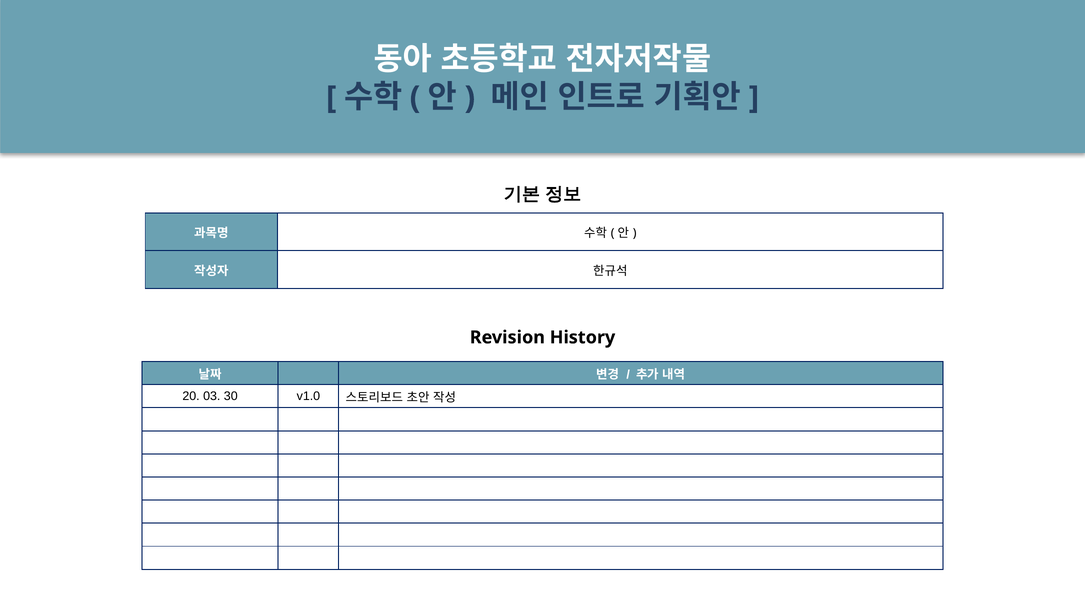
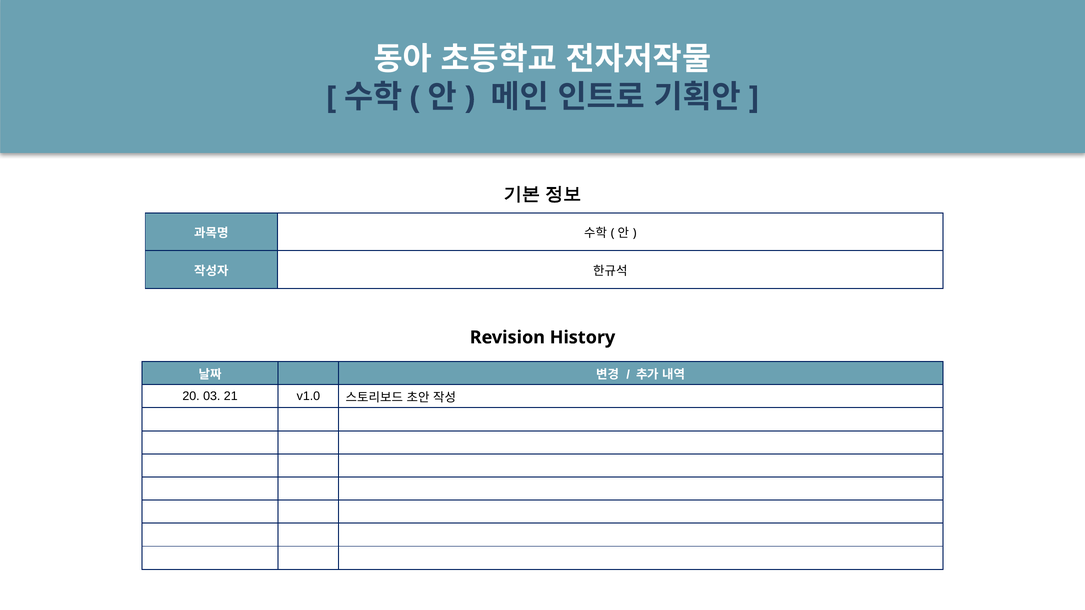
30: 30 -> 21
